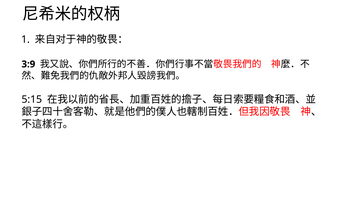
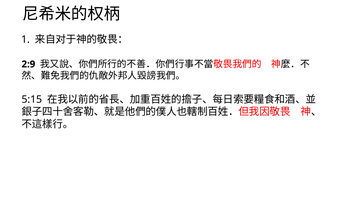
3:9: 3:9 -> 2:9
